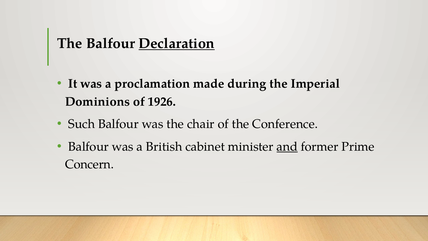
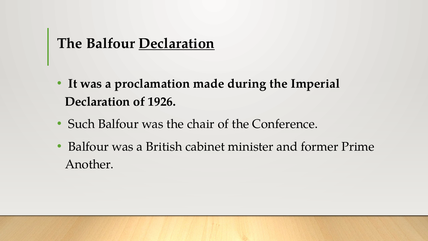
Dominions at (98, 102): Dominions -> Declaration
and underline: present -> none
Concern: Concern -> Another
